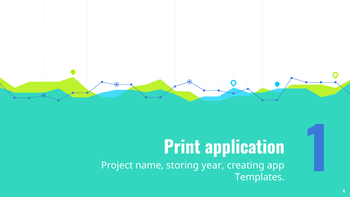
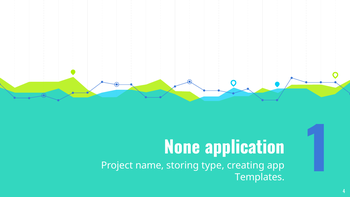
Print: Print -> None
year: year -> type
